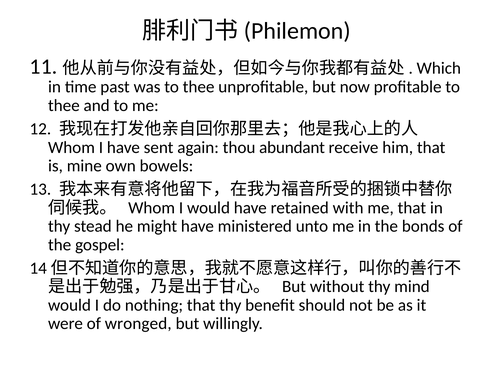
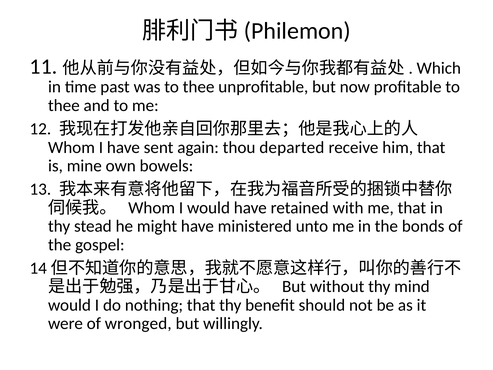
abundant: abundant -> departed
